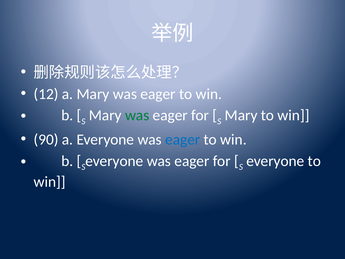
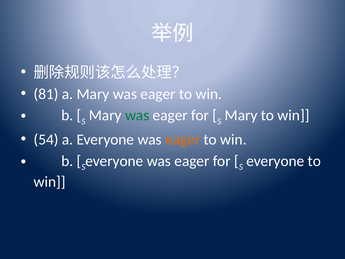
12: 12 -> 81
90: 90 -> 54
eager at (183, 139) colour: blue -> orange
